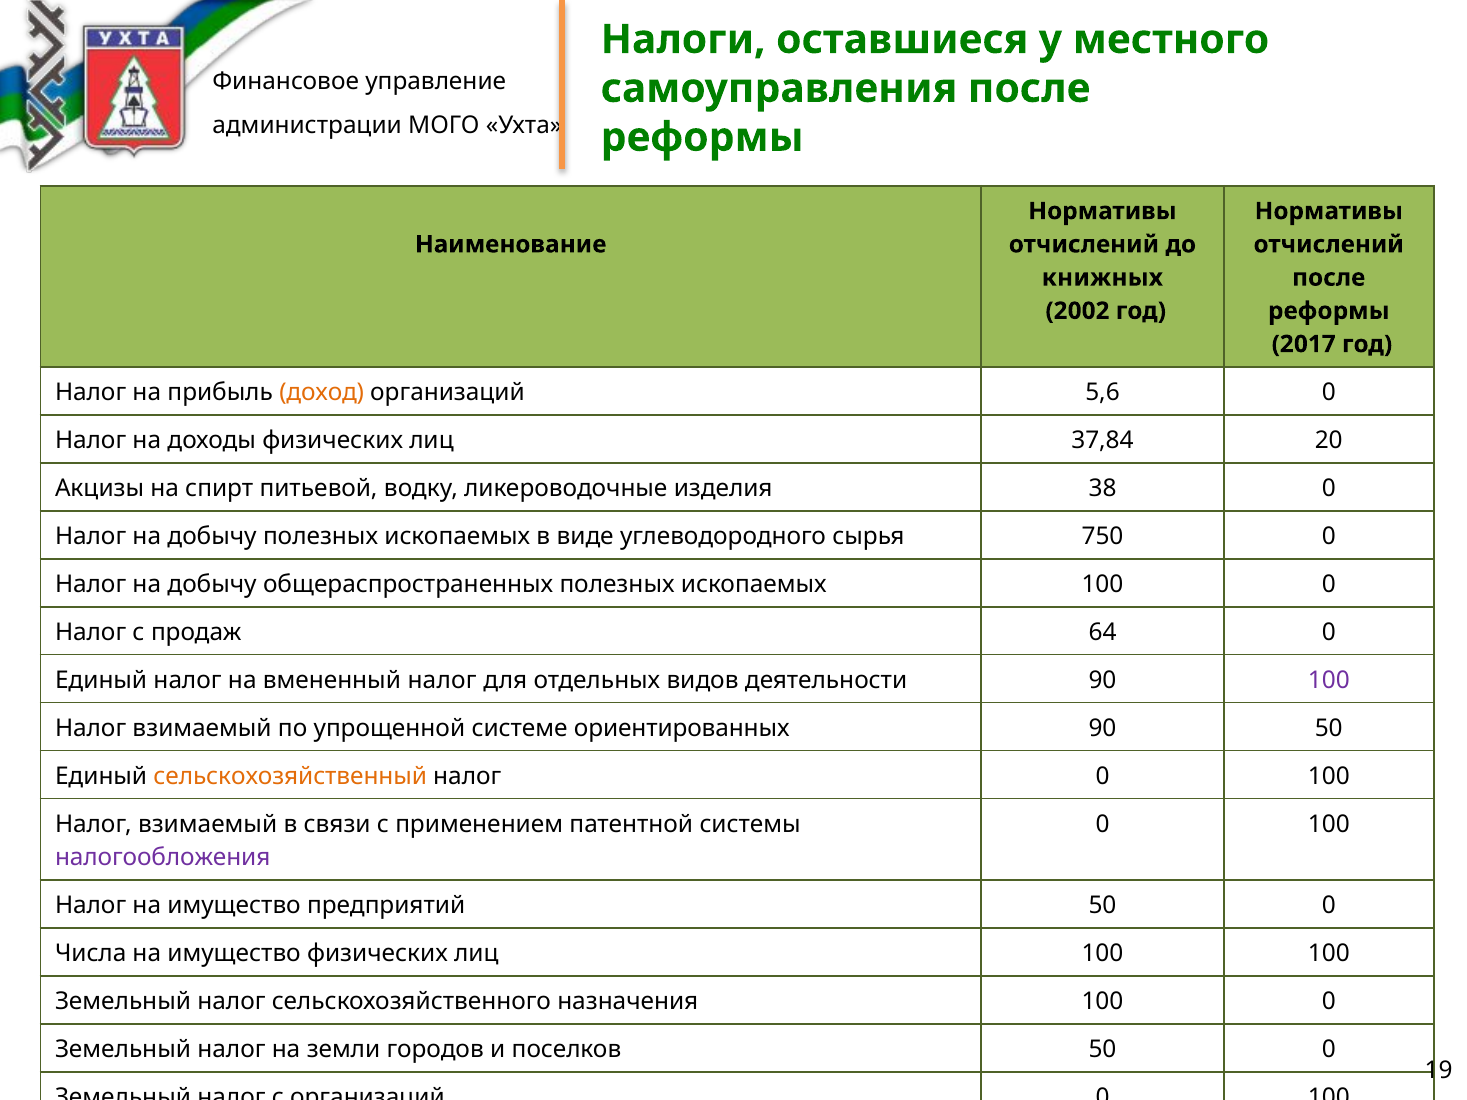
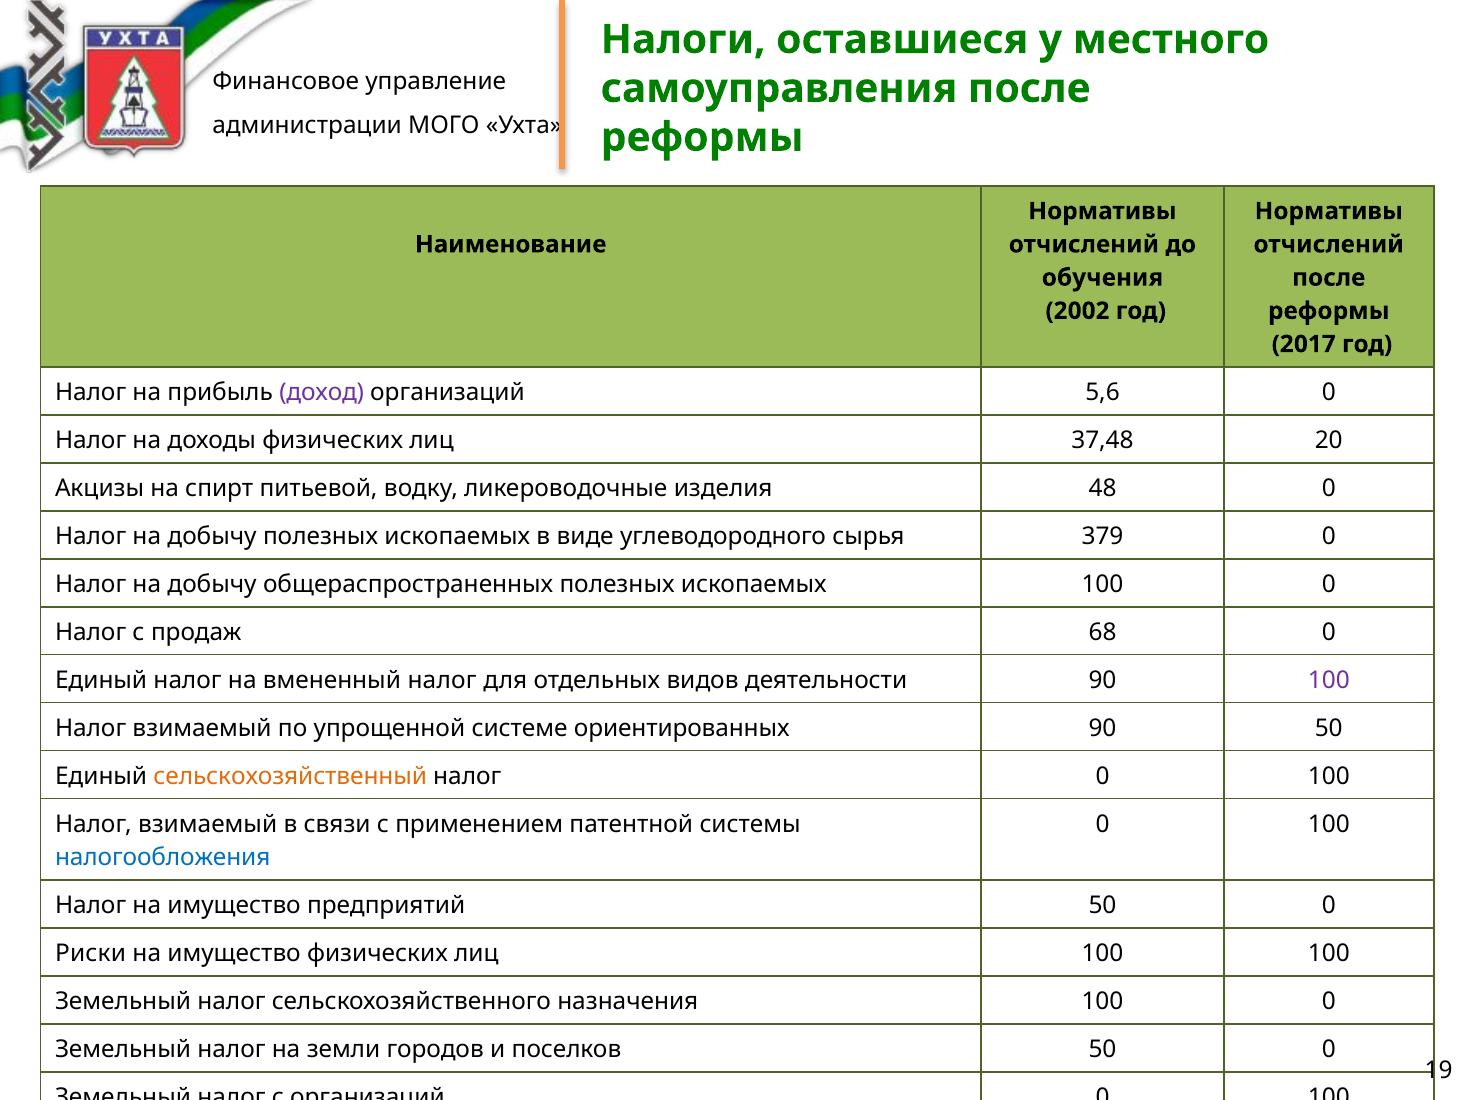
книжных: книжных -> обучения
доход colour: orange -> purple
37,84: 37,84 -> 37,48
38: 38 -> 48
750: 750 -> 379
64: 64 -> 68
налогообложения colour: purple -> blue
Числа: Числа -> Риски
